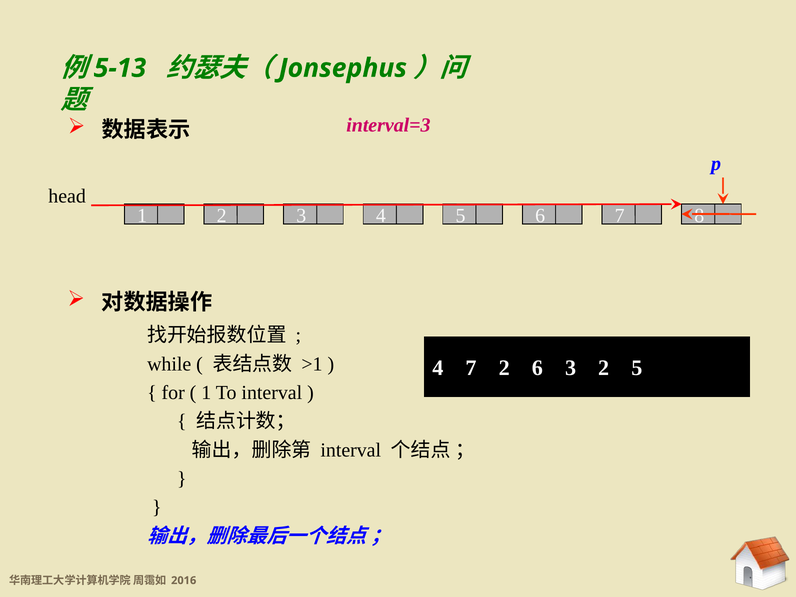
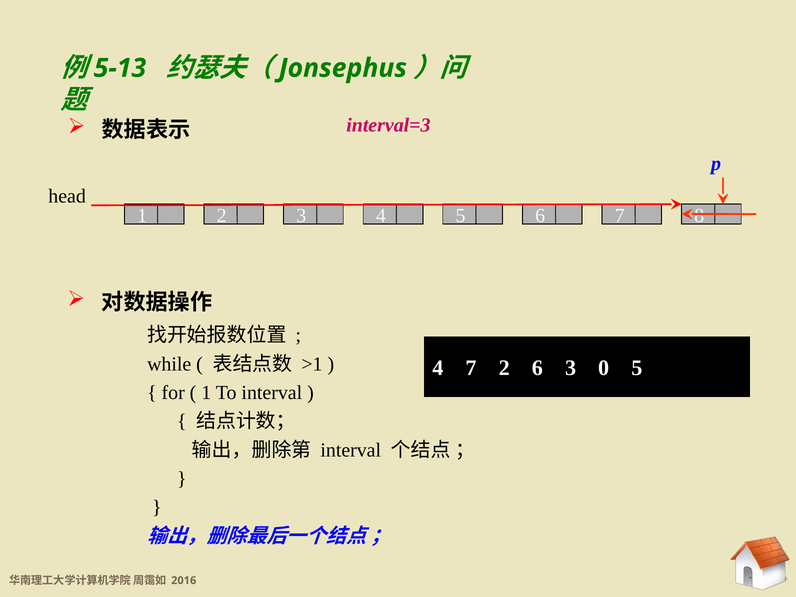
3 2: 2 -> 0
